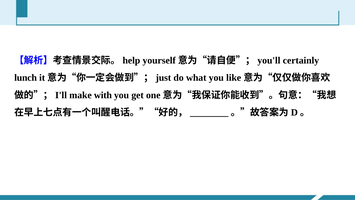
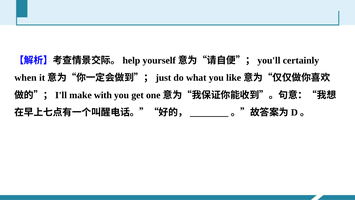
lunch: lunch -> when
